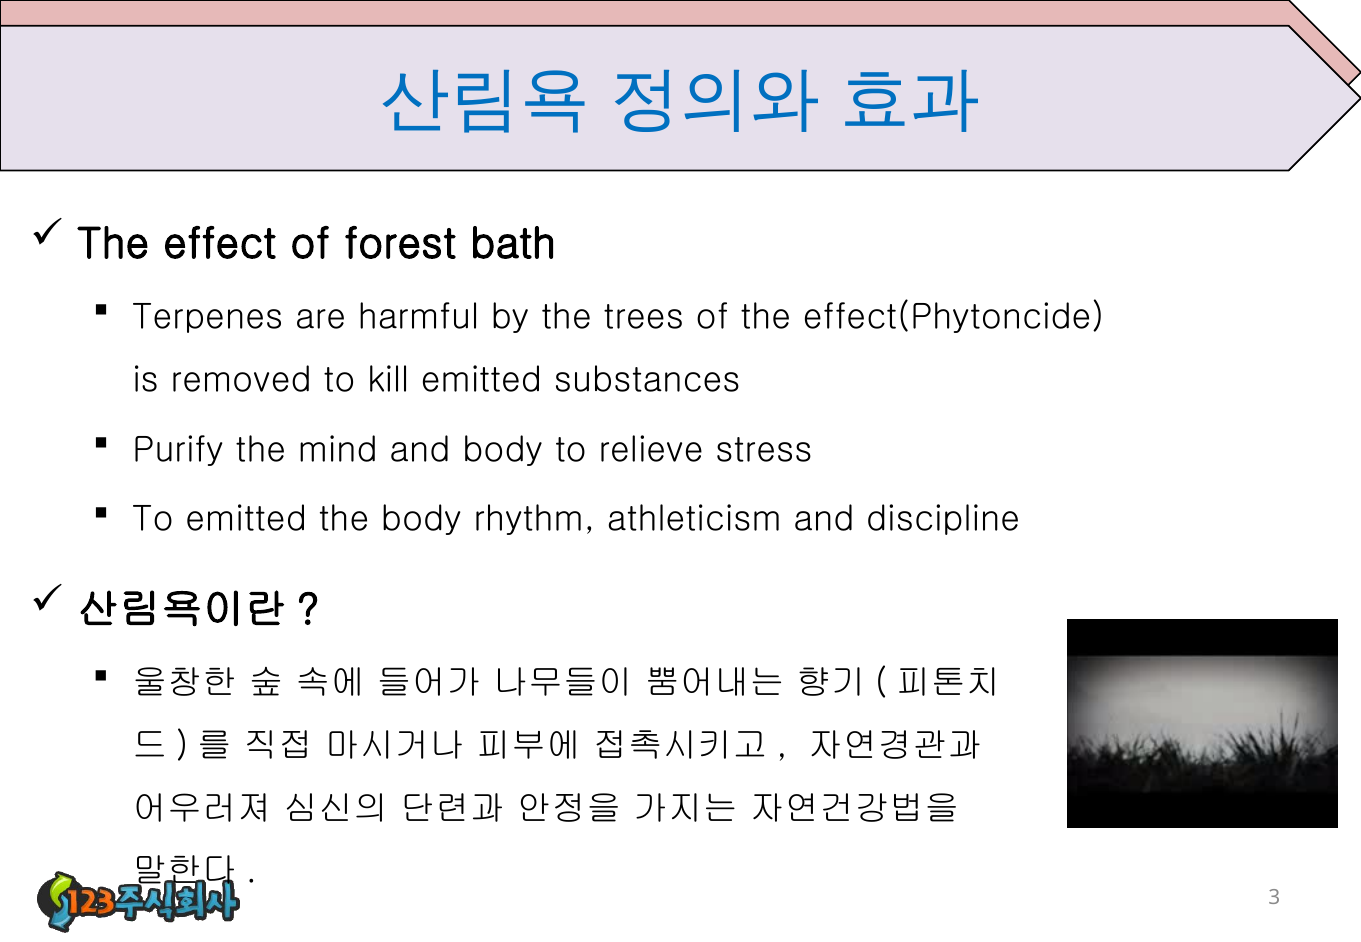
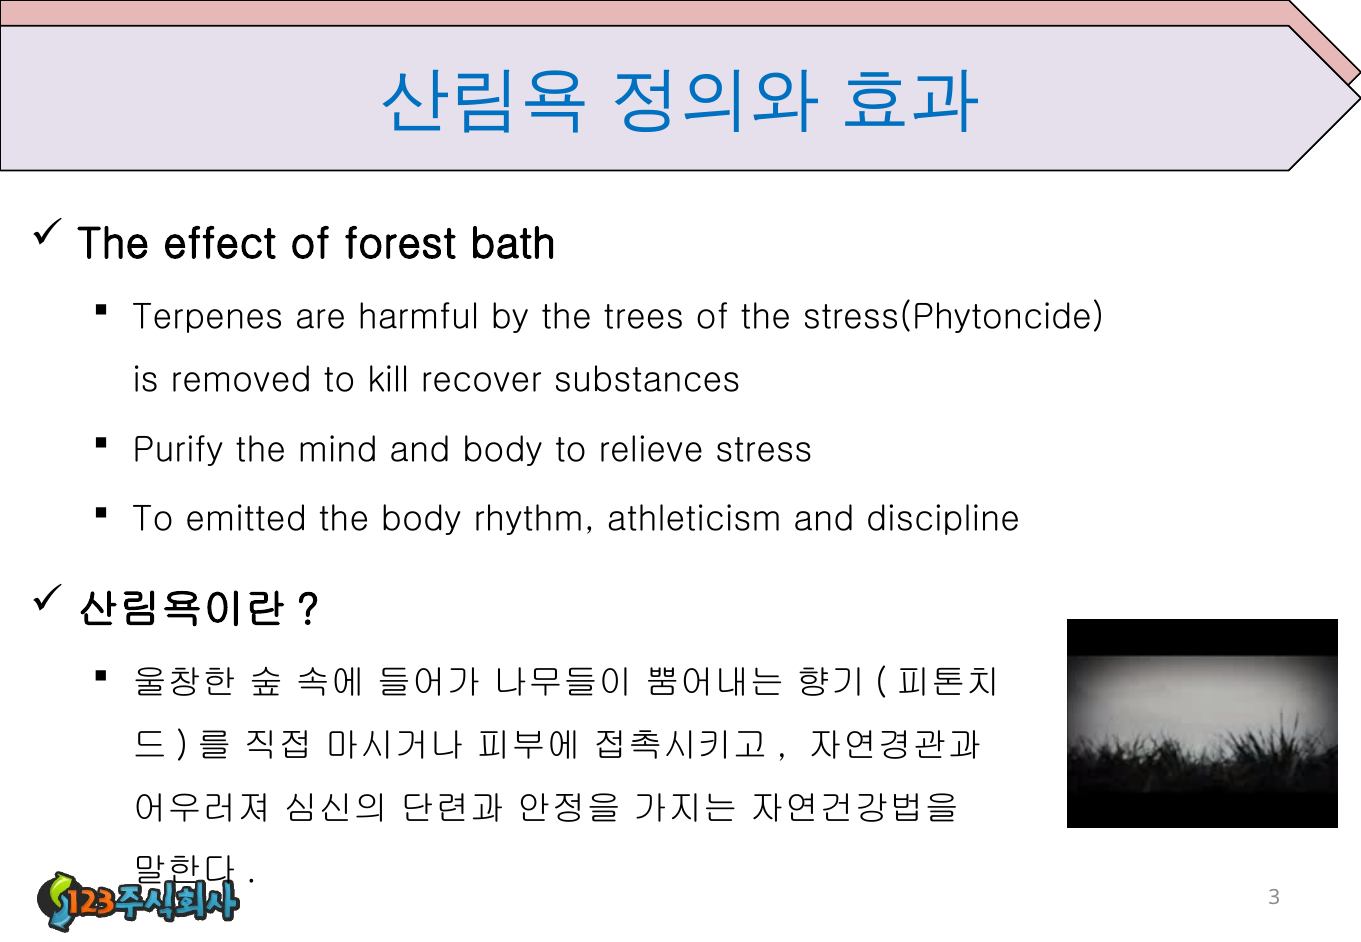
effect(Phytoncide: effect(Phytoncide -> stress(Phytoncide
kill emitted: emitted -> recover
